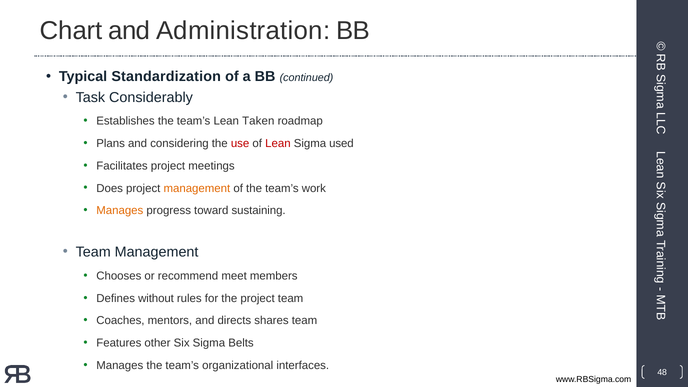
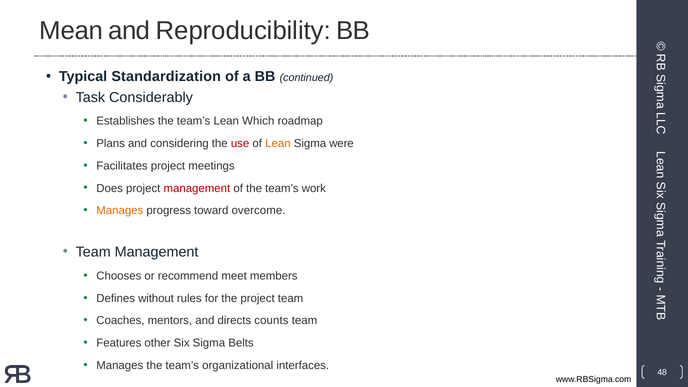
Chart: Chart -> Mean
Administration: Administration -> Reproducibility
Taken: Taken -> Which
Lean at (278, 144) colour: red -> orange
used: used -> were
management at (197, 188) colour: orange -> red
sustaining: sustaining -> overcome
shares: shares -> counts
